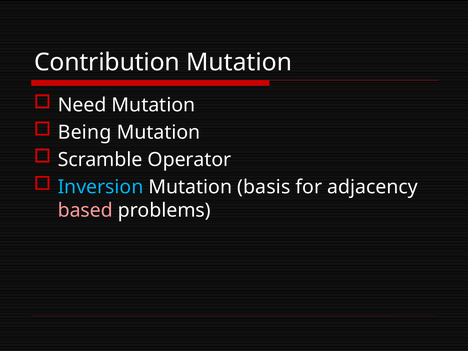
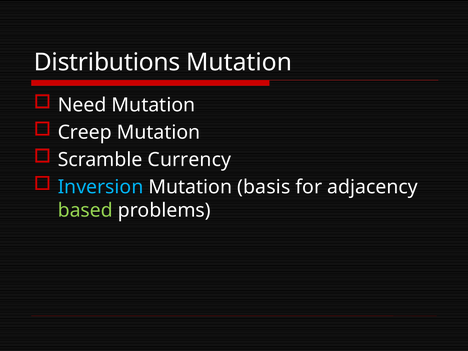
Contribution: Contribution -> Distributions
Being: Being -> Creep
Operator: Operator -> Currency
based colour: pink -> light green
